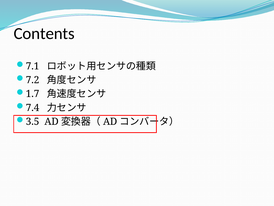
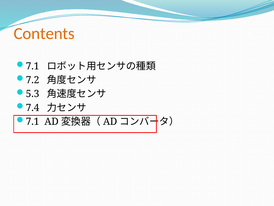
Contents colour: black -> orange
1.7: 1.7 -> 5.3
3.5 at (33, 121): 3.5 -> 7.1
